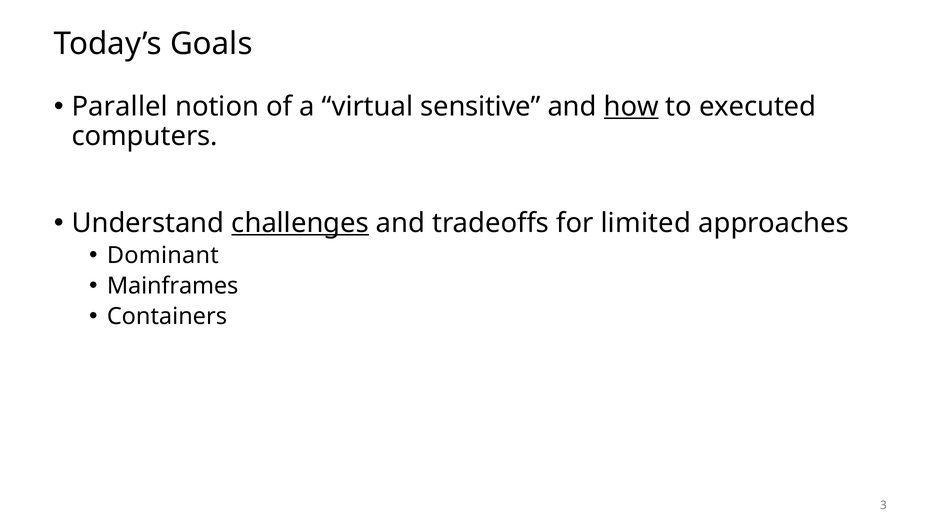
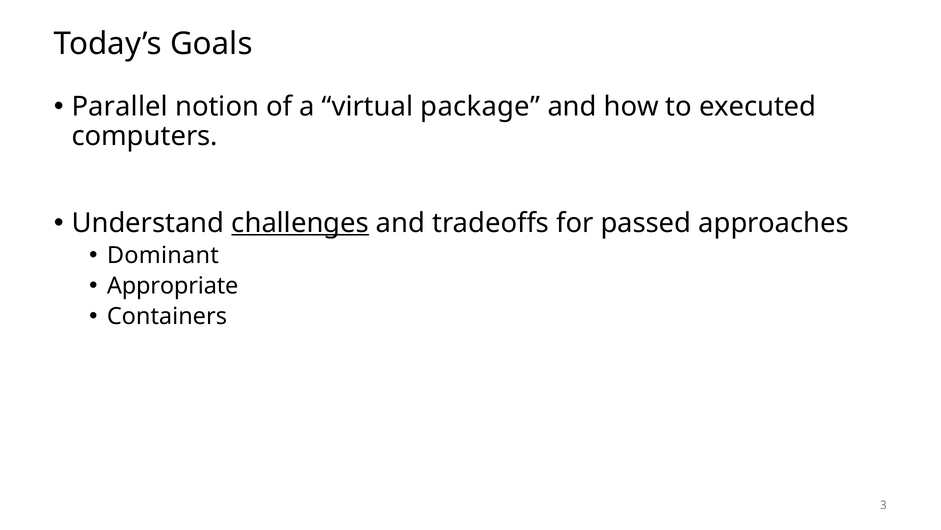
sensitive: sensitive -> package
how underline: present -> none
limited: limited -> passed
Mainframes: Mainframes -> Appropriate
